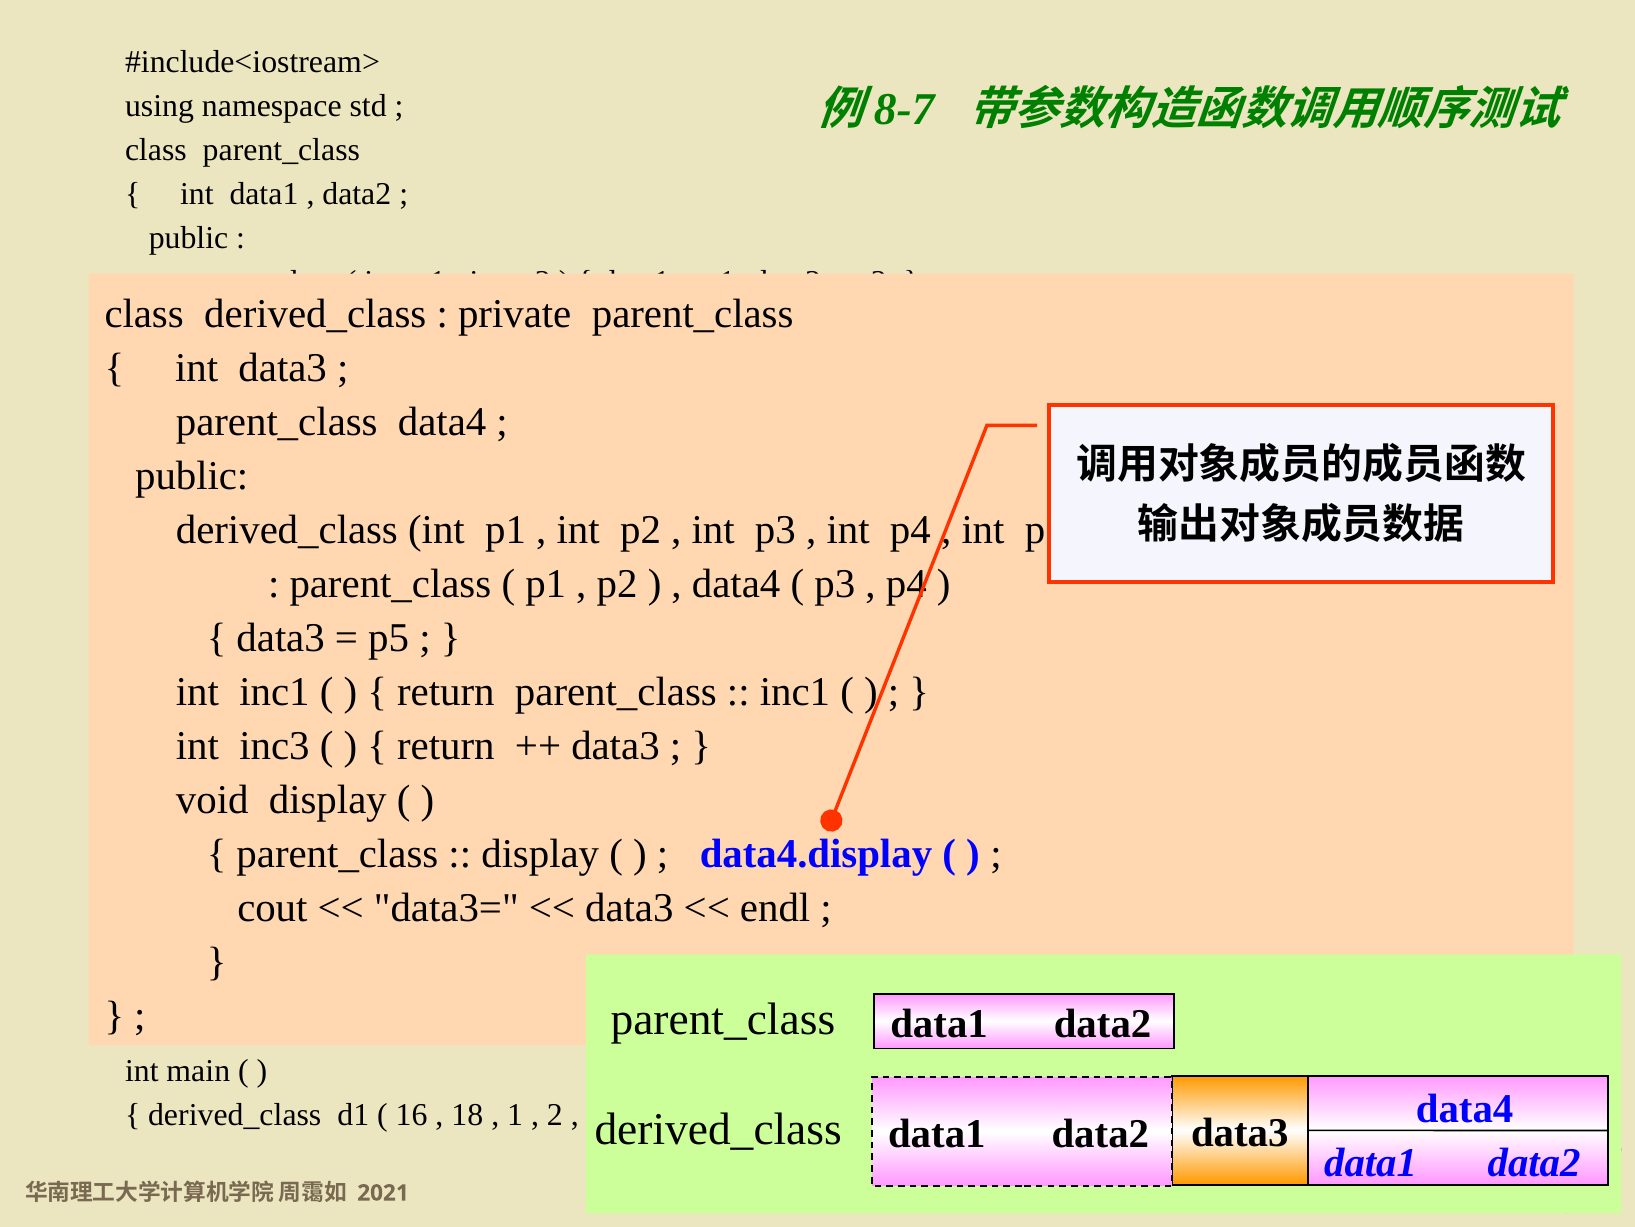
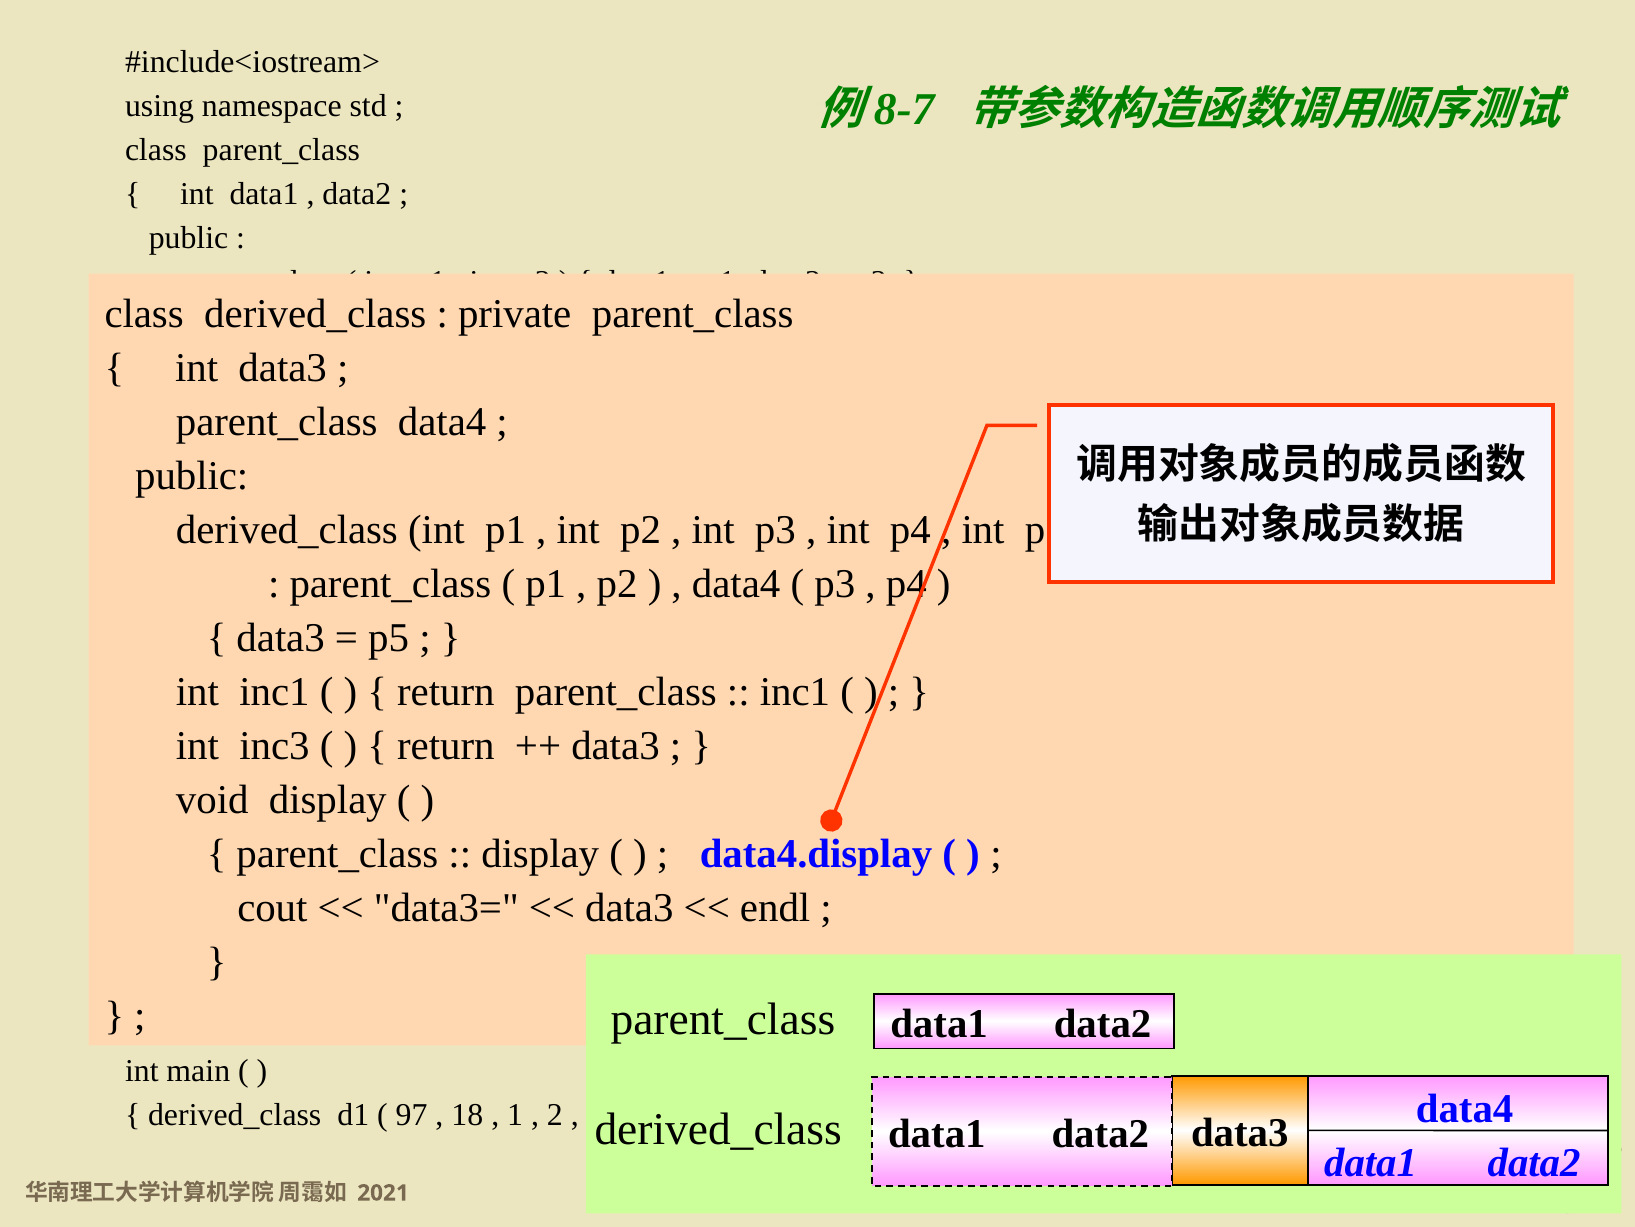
16: 16 -> 97
